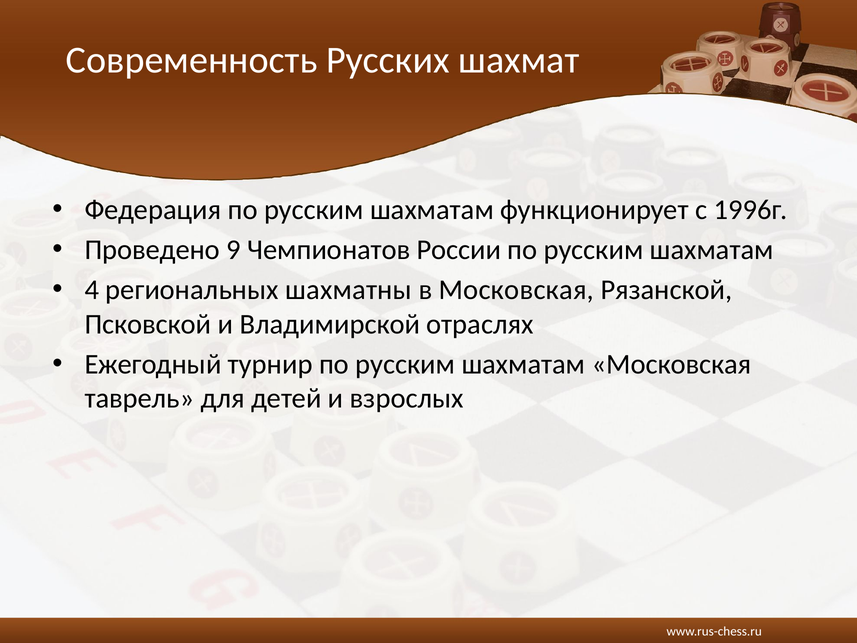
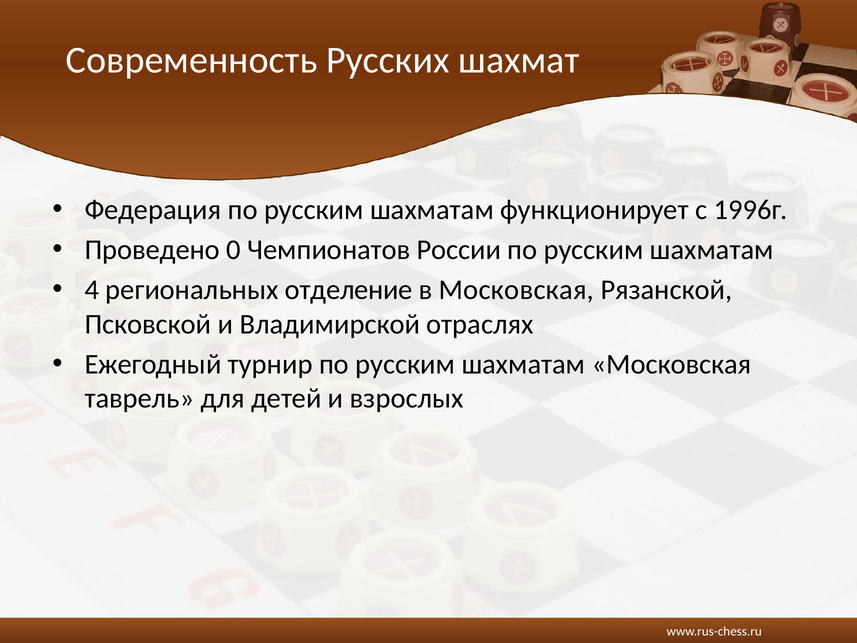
9: 9 -> 0
шахматны: шахматны -> отделение
